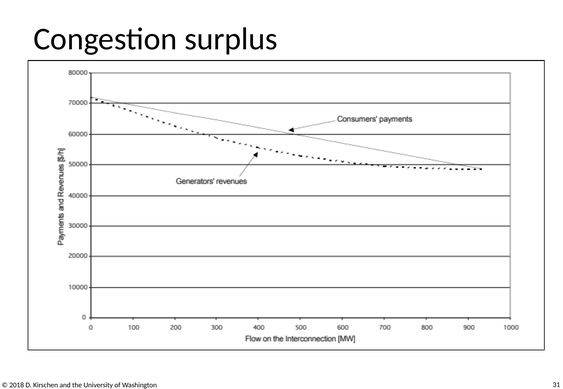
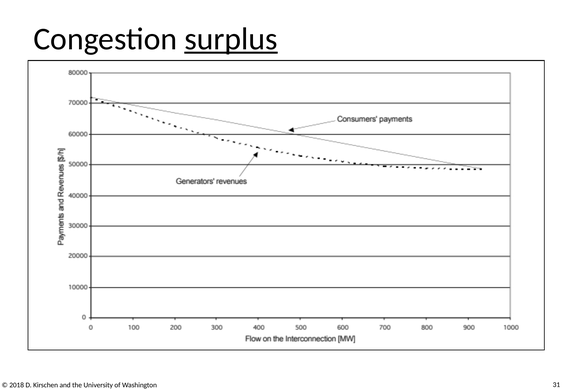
surplus underline: none -> present
